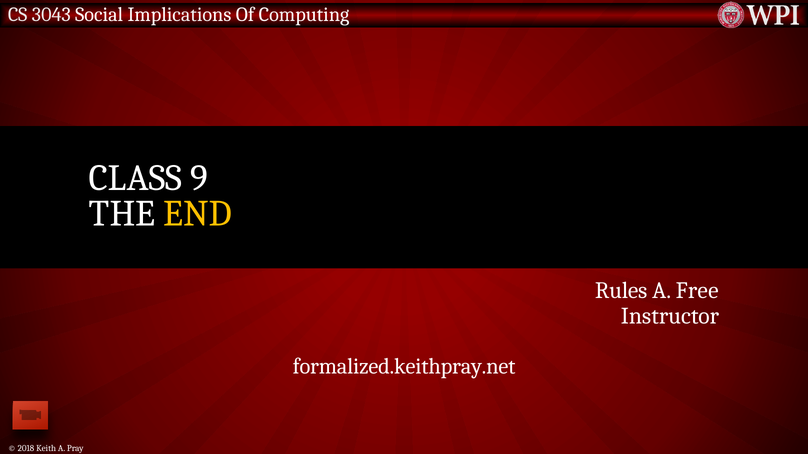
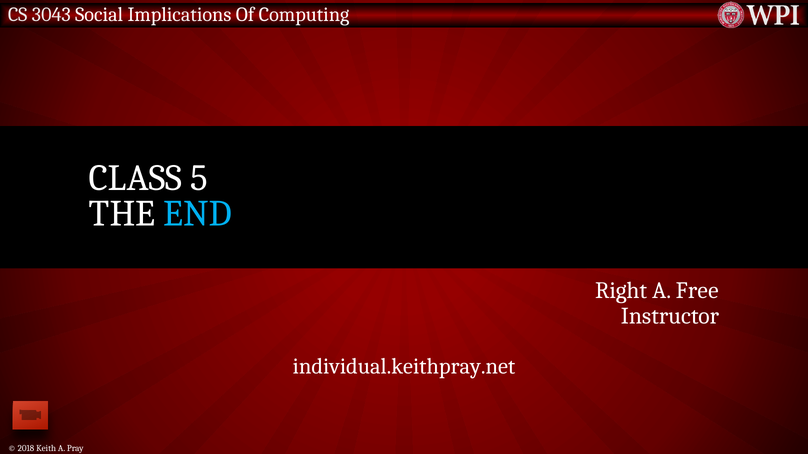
9: 9 -> 5
END colour: yellow -> light blue
Rules: Rules -> Right
formalized.keithpray.net: formalized.keithpray.net -> individual.keithpray.net
